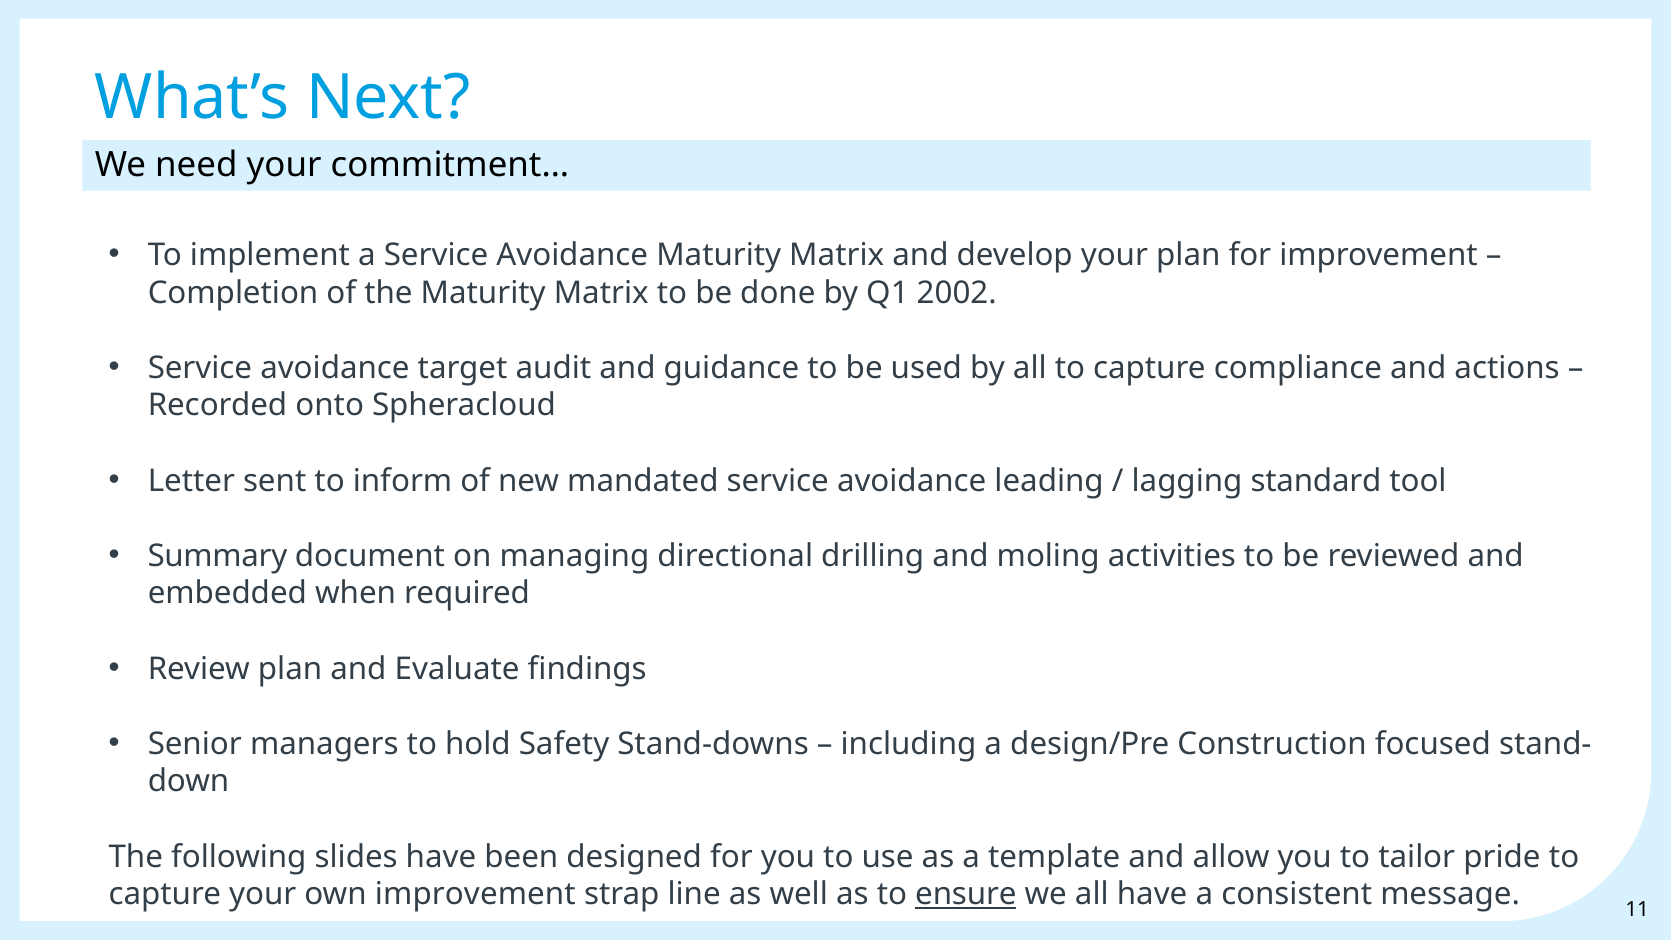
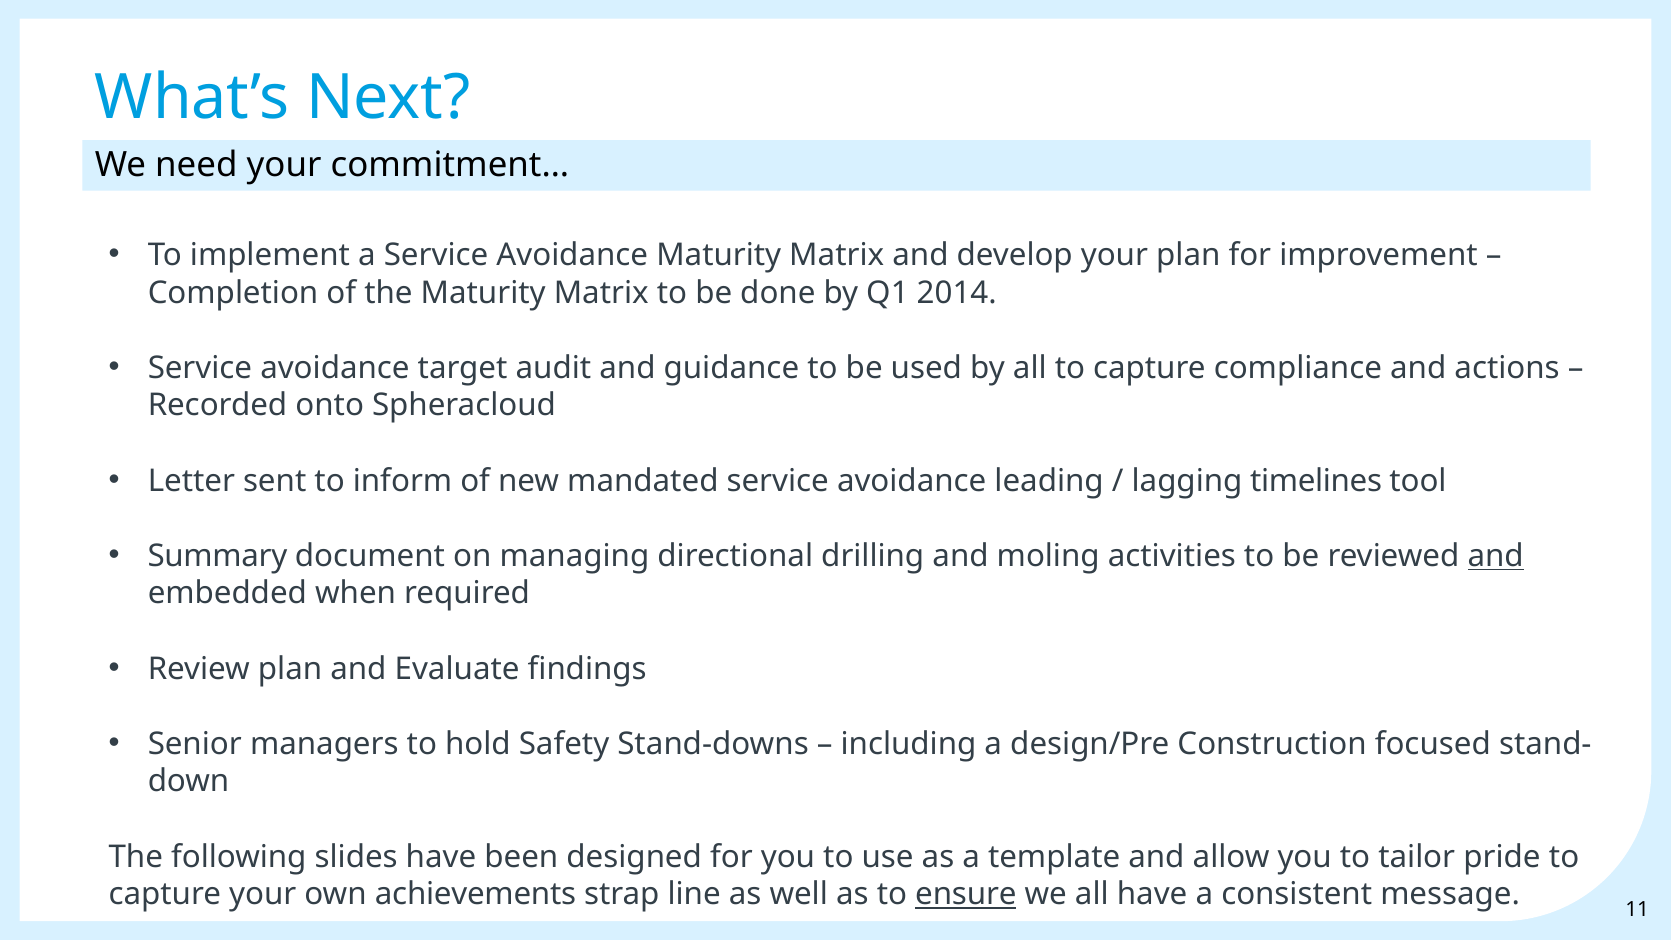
2002: 2002 -> 2014
standard: standard -> timelines
and at (1496, 556) underline: none -> present
own improvement: improvement -> achievements
